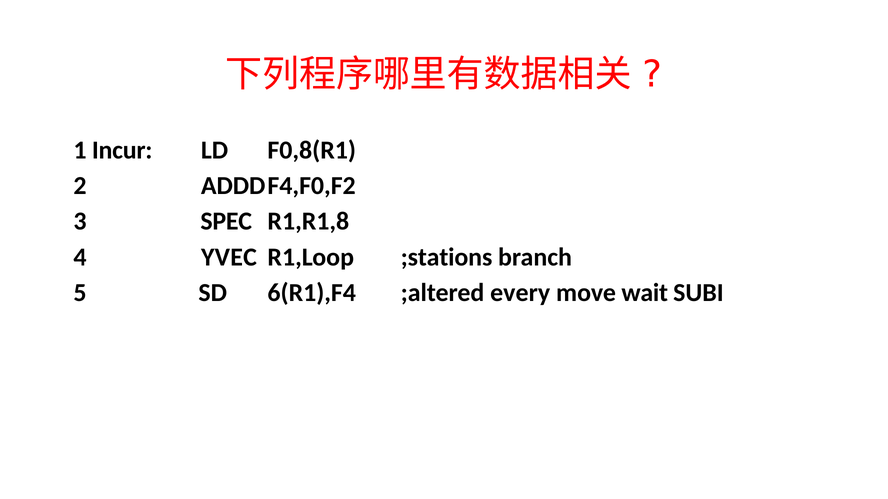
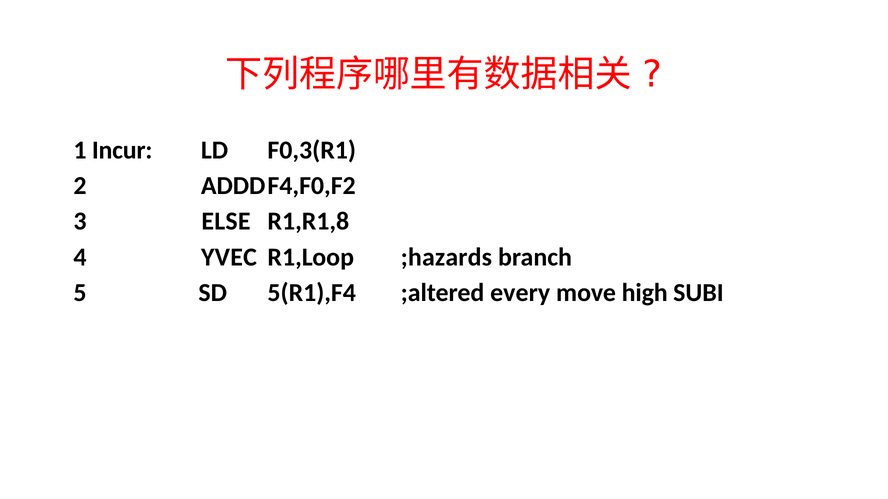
F0,8(R1: F0,8(R1 -> F0,3(R1
SPEC: SPEC -> ELSE
;stations: ;stations -> ;hazards
6(R1),F4: 6(R1),F4 -> 5(R1),F4
wait: wait -> high
